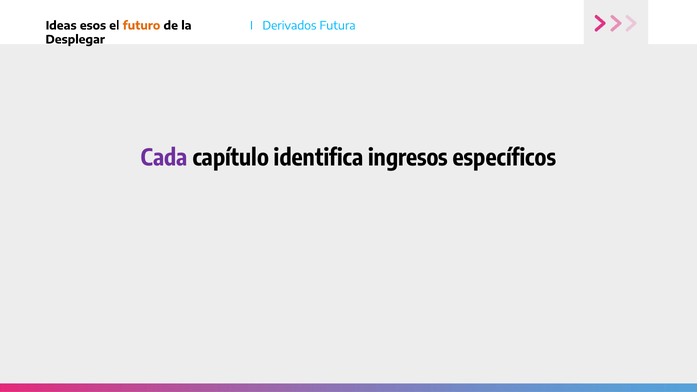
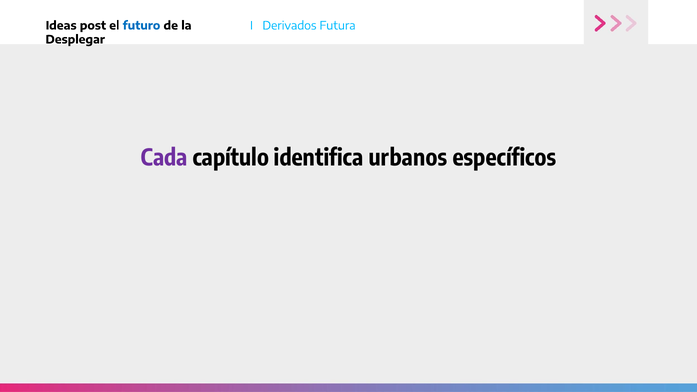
esos: esos -> post
futuro colour: orange -> blue
ingresos: ingresos -> urbanos
